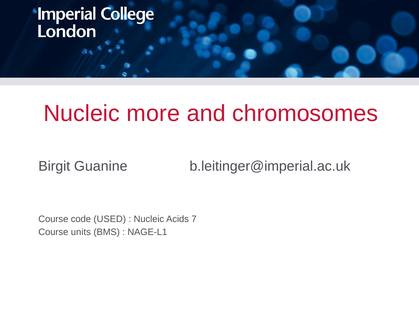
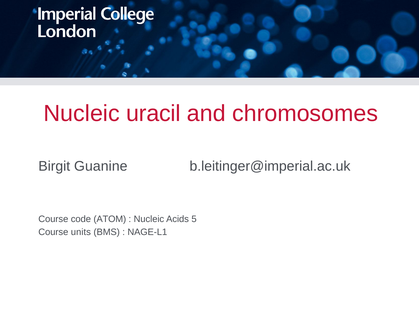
more: more -> uracil
USED: USED -> ATOM
7: 7 -> 5
